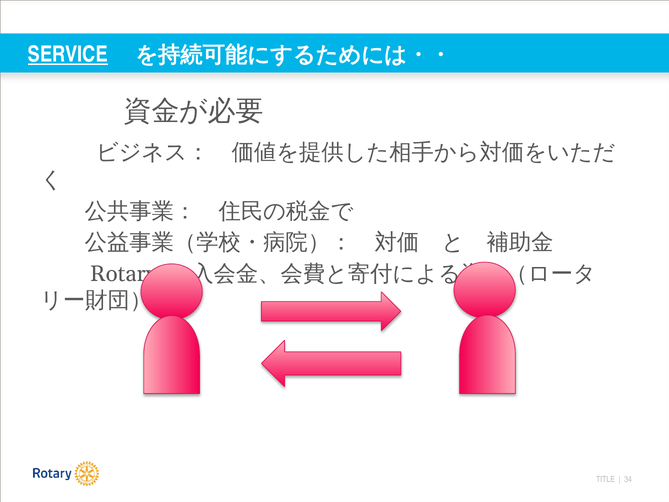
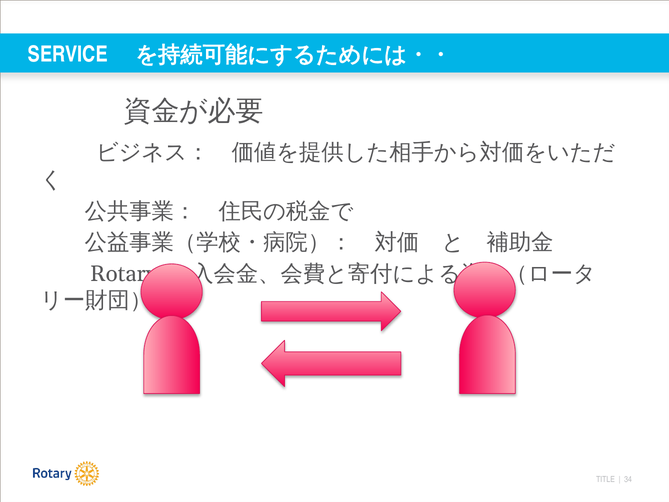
SERVICE underline: present -> none
